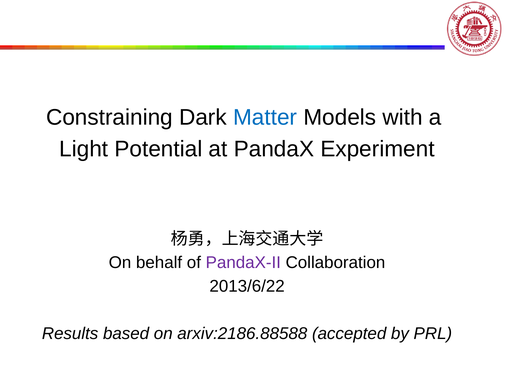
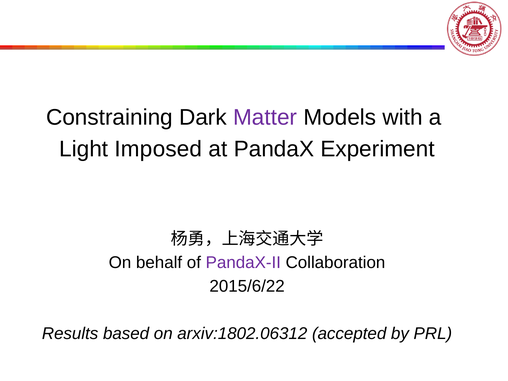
Matter colour: blue -> purple
Potential: Potential -> Imposed
2013/6/22: 2013/6/22 -> 2015/6/22
arxiv:2186.88588: arxiv:2186.88588 -> arxiv:1802.06312
